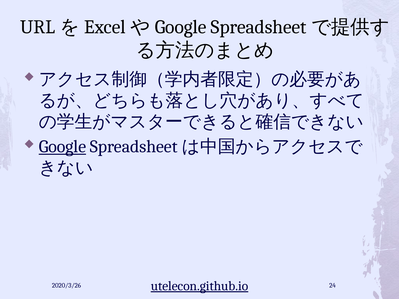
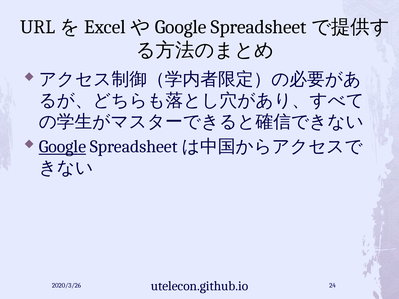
utelecon.github.io underline: present -> none
